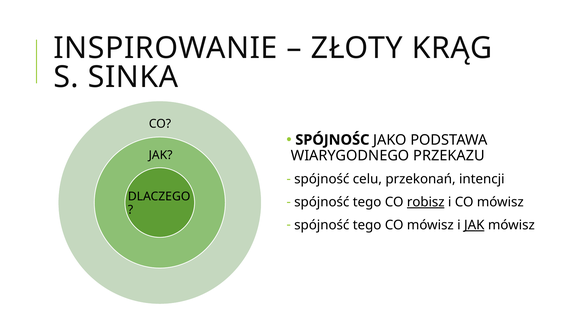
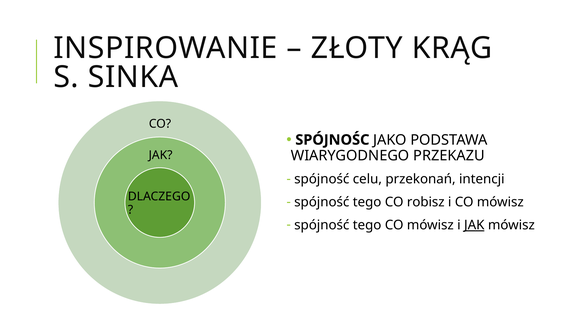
robisz underline: present -> none
